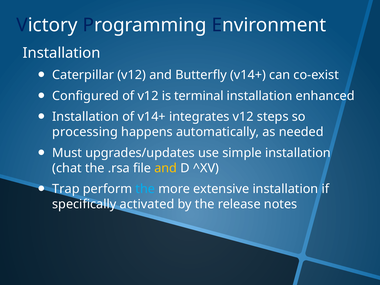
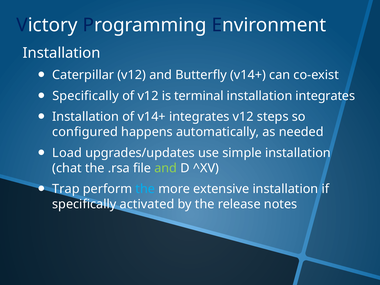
Configured at (86, 96): Configured -> Specifically
installation enhanced: enhanced -> integrates
processing: processing -> configured
Must: Must -> Load
and at (166, 168) colour: yellow -> light green
